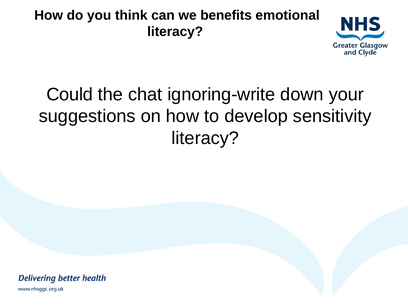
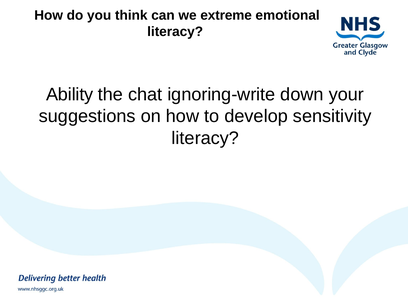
benefits: benefits -> extreme
Could: Could -> Ability
